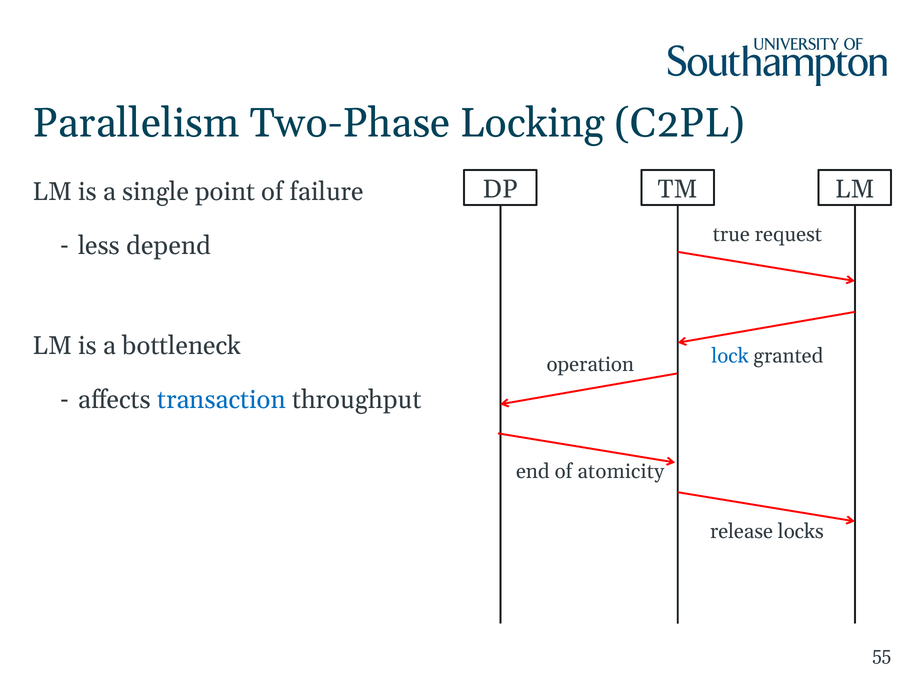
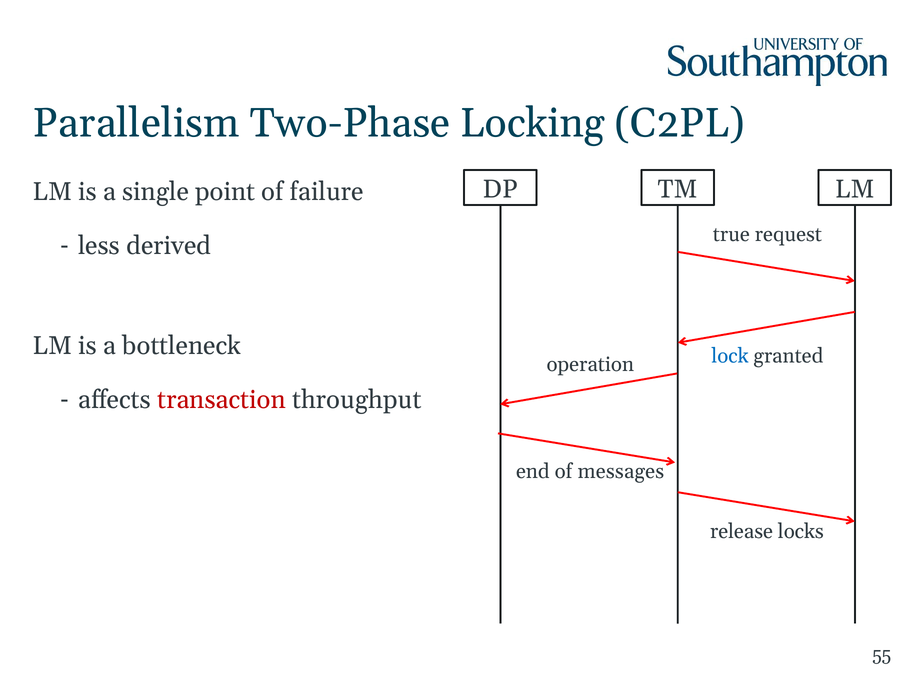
depend: depend -> derived
transaction colour: blue -> red
atomicity: atomicity -> messages
